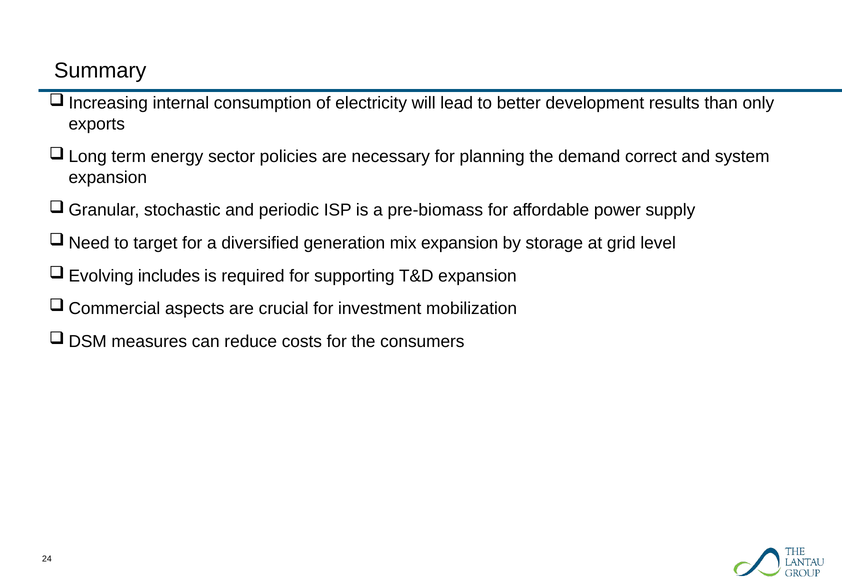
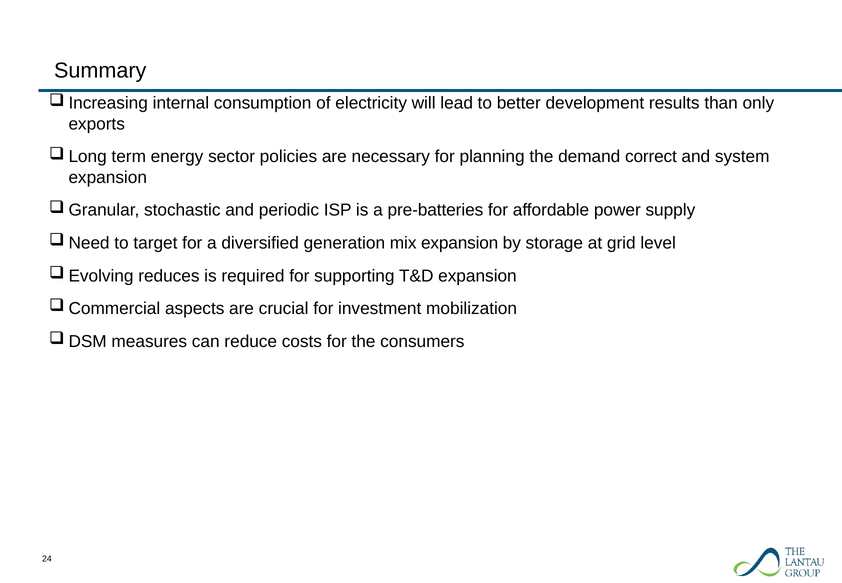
pre-biomass: pre-biomass -> pre-batteries
includes: includes -> reduces
